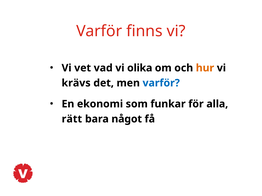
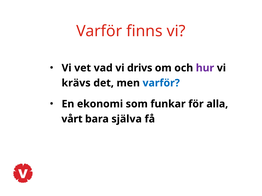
olika: olika -> drivs
hur colour: orange -> purple
rätt: rätt -> vårt
något: något -> själva
